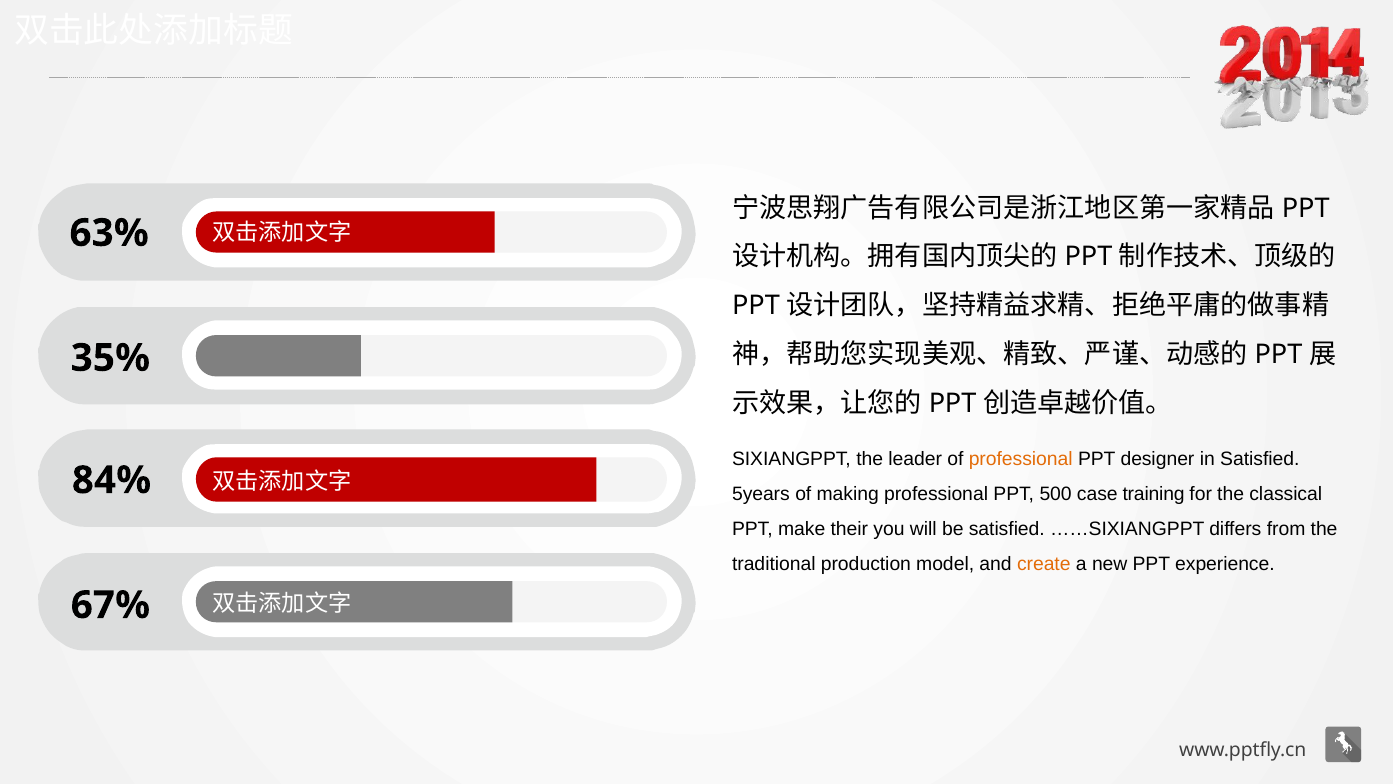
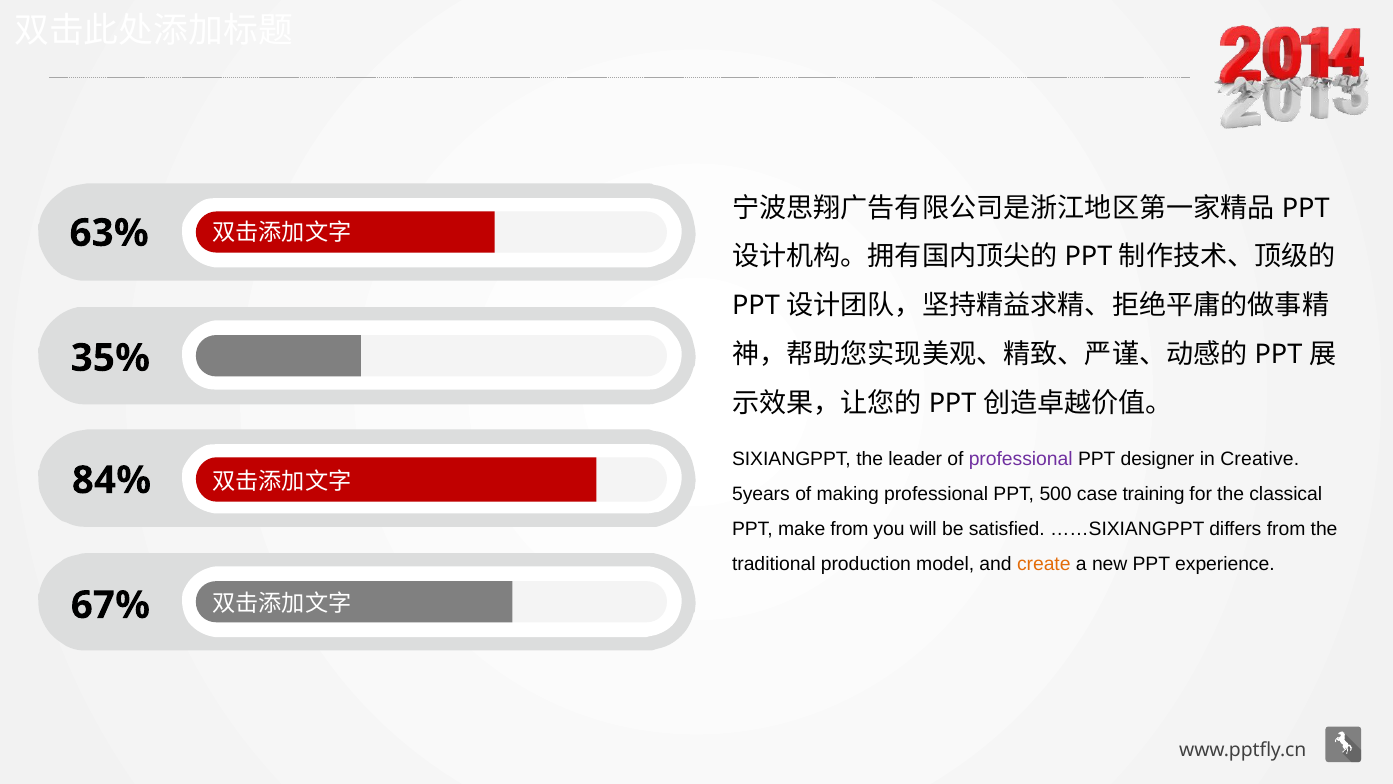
professional at (1021, 459) colour: orange -> purple
in Satisfied: Satisfied -> Creative
make their: their -> from
